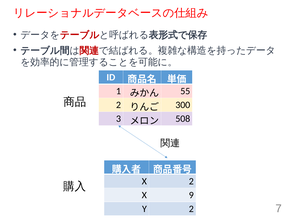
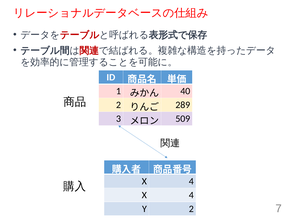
55: 55 -> 40
300: 300 -> 289
508: 508 -> 509
2 at (191, 181): 2 -> 4
9 at (191, 195): 9 -> 4
